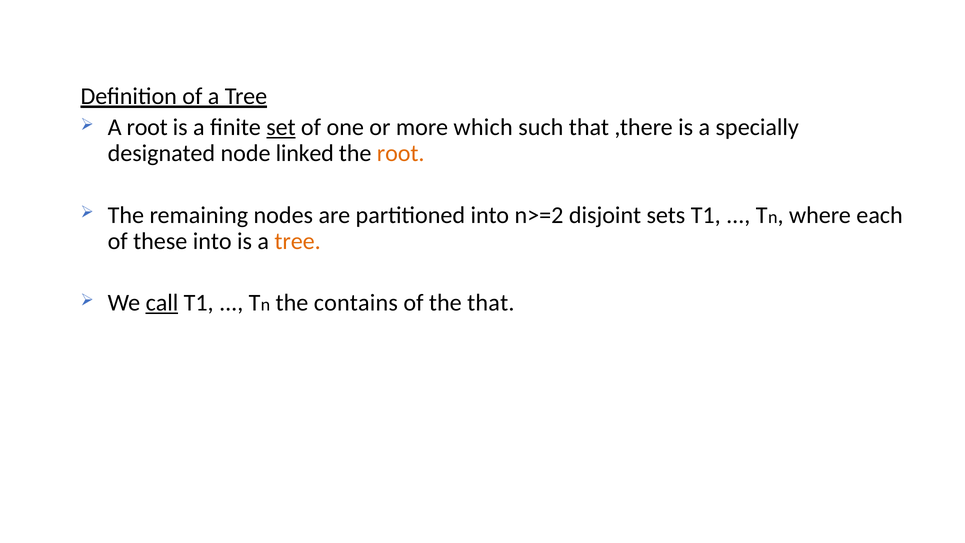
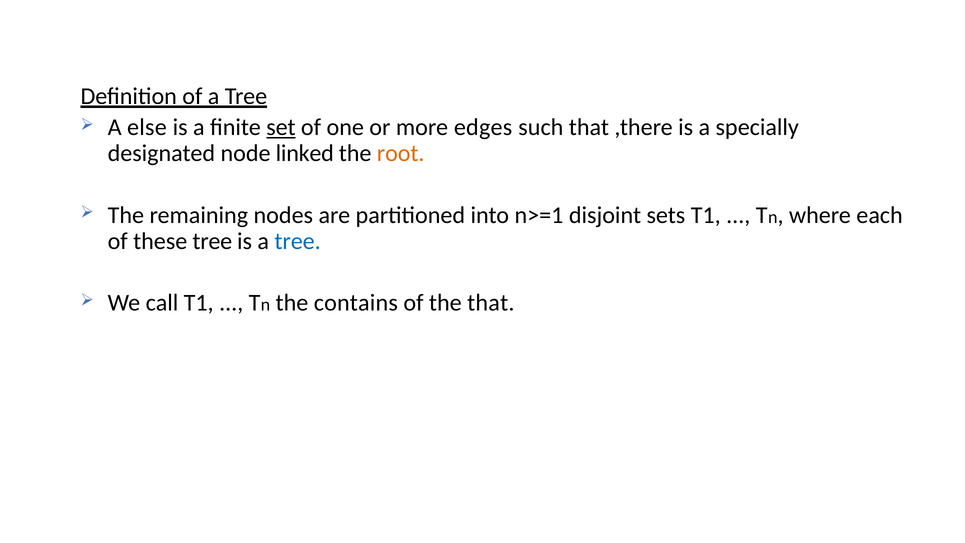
A root: root -> else
which: which -> edges
n>=2: n>=2 -> n>=1
these into: into -> tree
tree at (298, 241) colour: orange -> blue
call underline: present -> none
